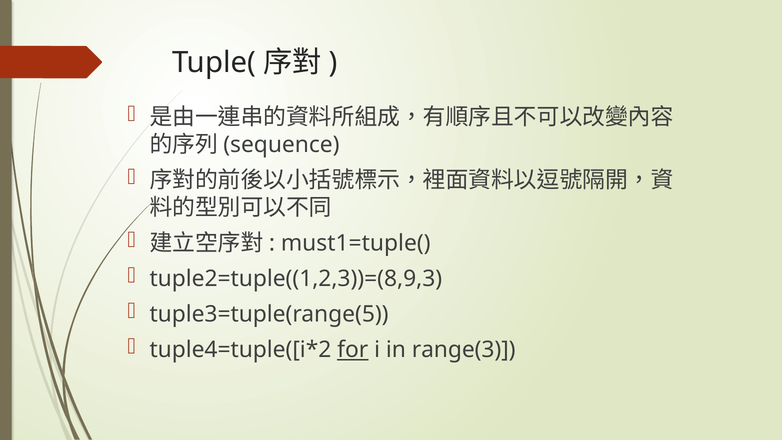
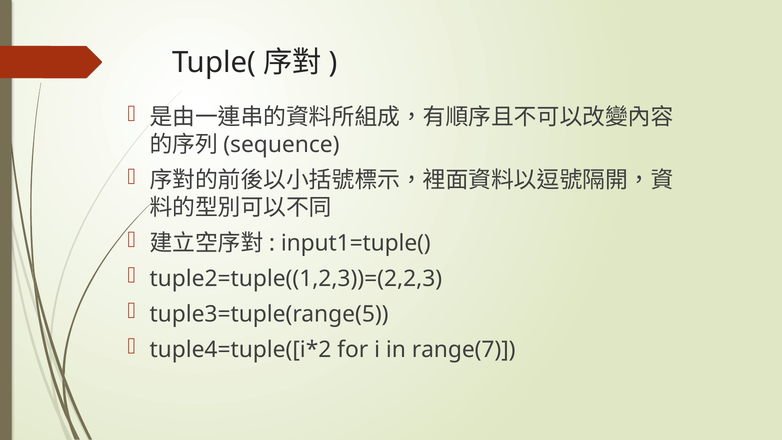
must1=tuple(: must1=tuple( -> input1=tuple(
tuple2=tuple((1,2,3))=(8,9,3: tuple2=tuple((1,2,3))=(8,9,3 -> tuple2=tuple((1,2,3))=(2,2,3
for underline: present -> none
range(3: range(3 -> range(7
